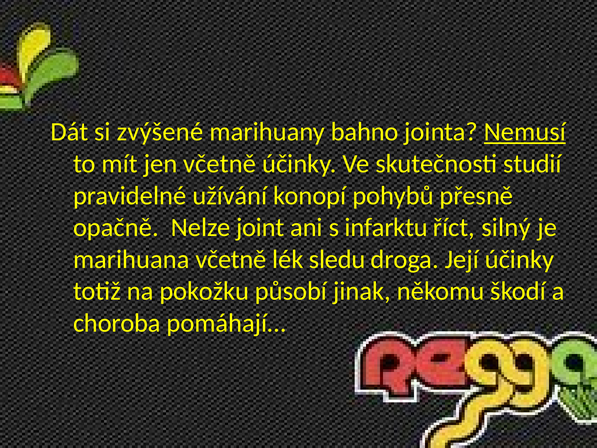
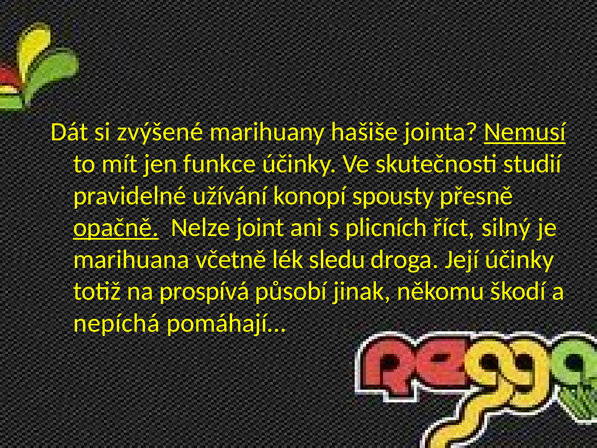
bahno: bahno -> hašiše
jen včetně: včetně -> funkce
pohybů: pohybů -> spousty
opačně underline: none -> present
infarktu: infarktu -> plicních
pokožku: pokožku -> prospívá
choroba: choroba -> nepíchá
